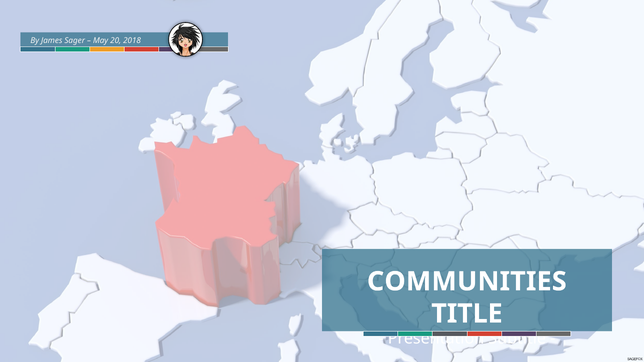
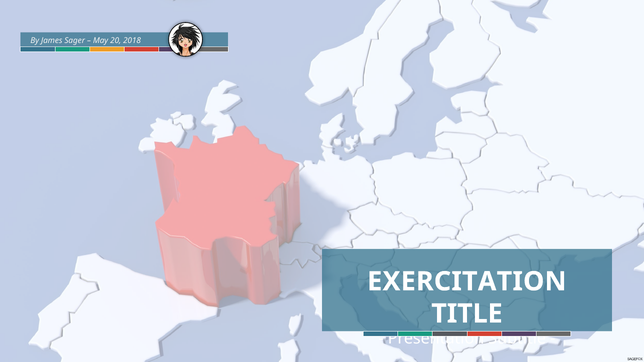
COMMUNITIES: COMMUNITIES -> EXERCITATION
